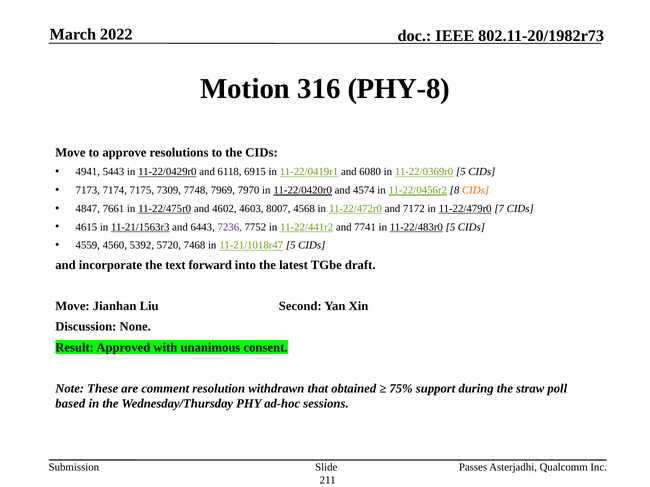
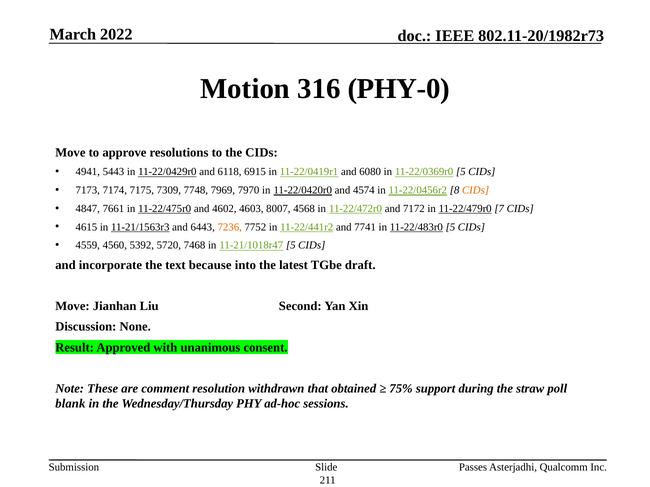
PHY-8: PHY-8 -> PHY-0
7236 colour: purple -> orange
forward: forward -> because
based: based -> blank
